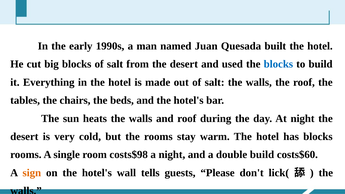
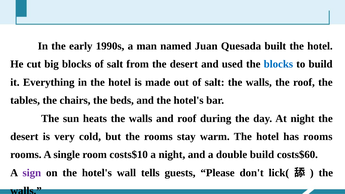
has blocks: blocks -> rooms
costs$98: costs$98 -> costs$10
sign colour: orange -> purple
